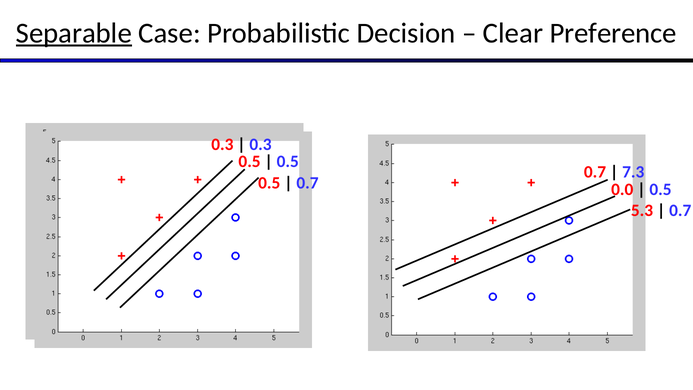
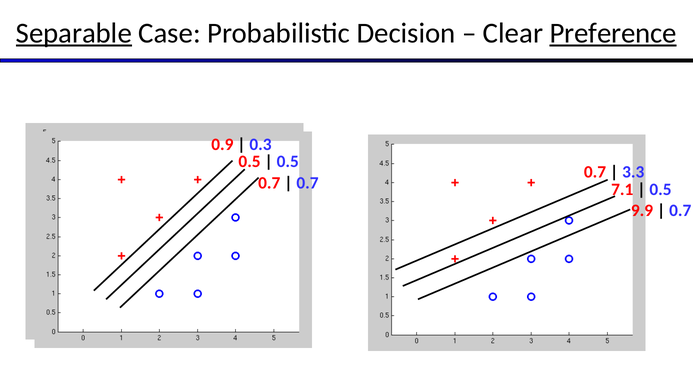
Preference underline: none -> present
0.3 at (222, 145): 0.3 -> 0.9
7.3: 7.3 -> 3.3
0.5 at (269, 183): 0.5 -> 0.7
0.0: 0.0 -> 7.1
5.3: 5.3 -> 9.9
